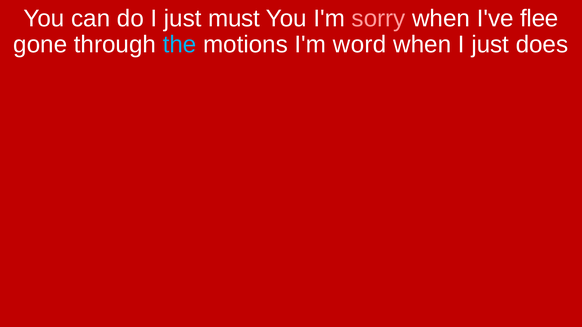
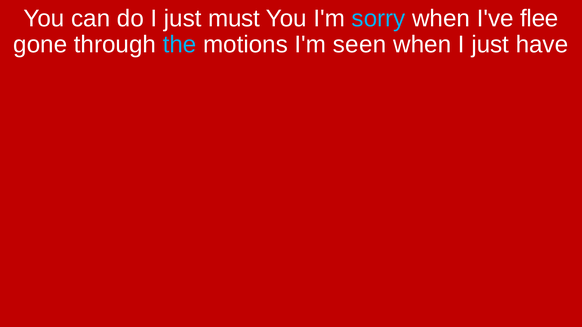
sorry colour: pink -> light blue
word: word -> seen
does: does -> have
